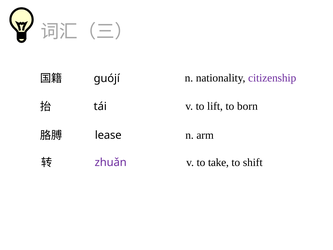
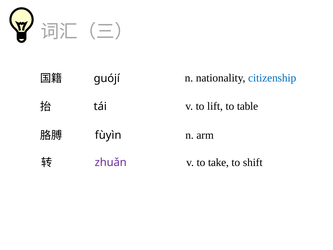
citizenship colour: purple -> blue
born: born -> table
lease: lease -> fùyìn
